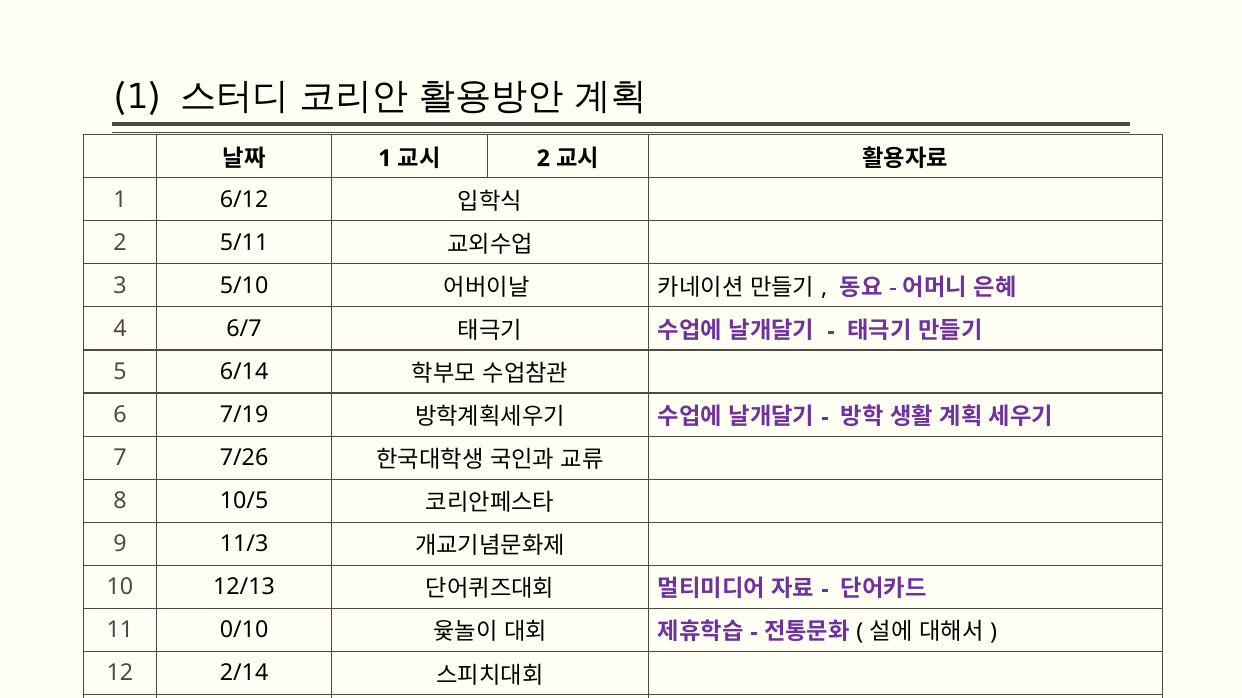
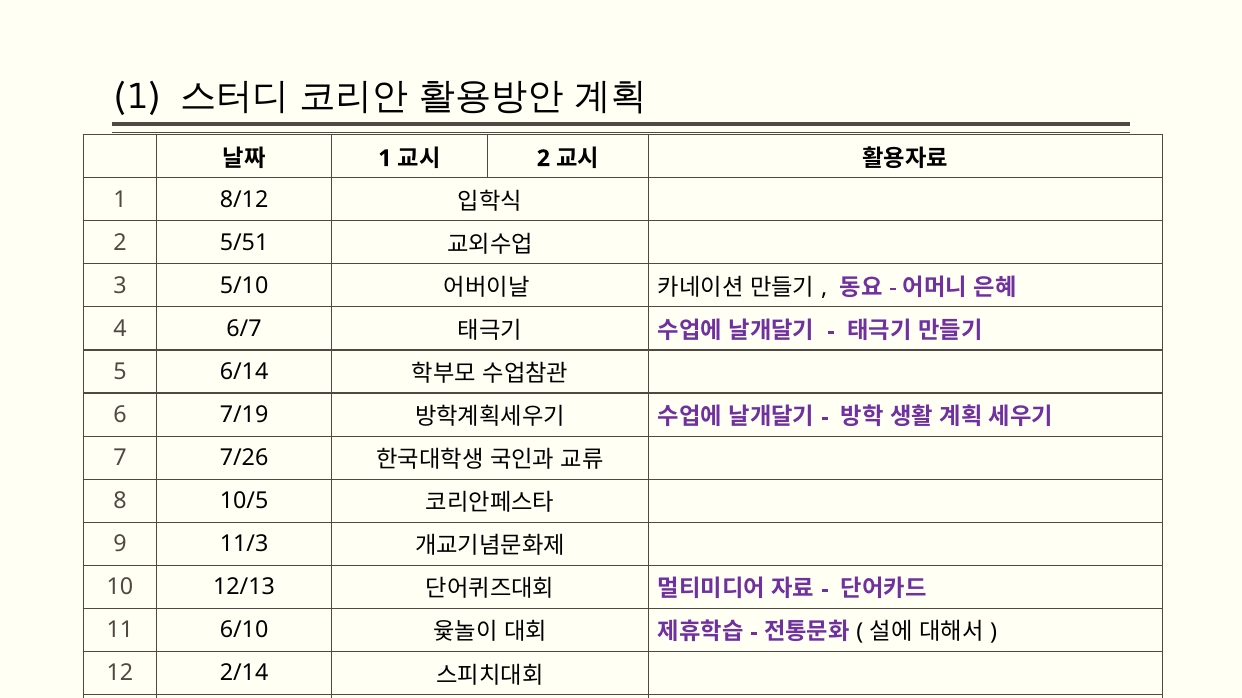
6/12: 6/12 -> 8/12
5/11: 5/11 -> 5/51
0/10: 0/10 -> 6/10
